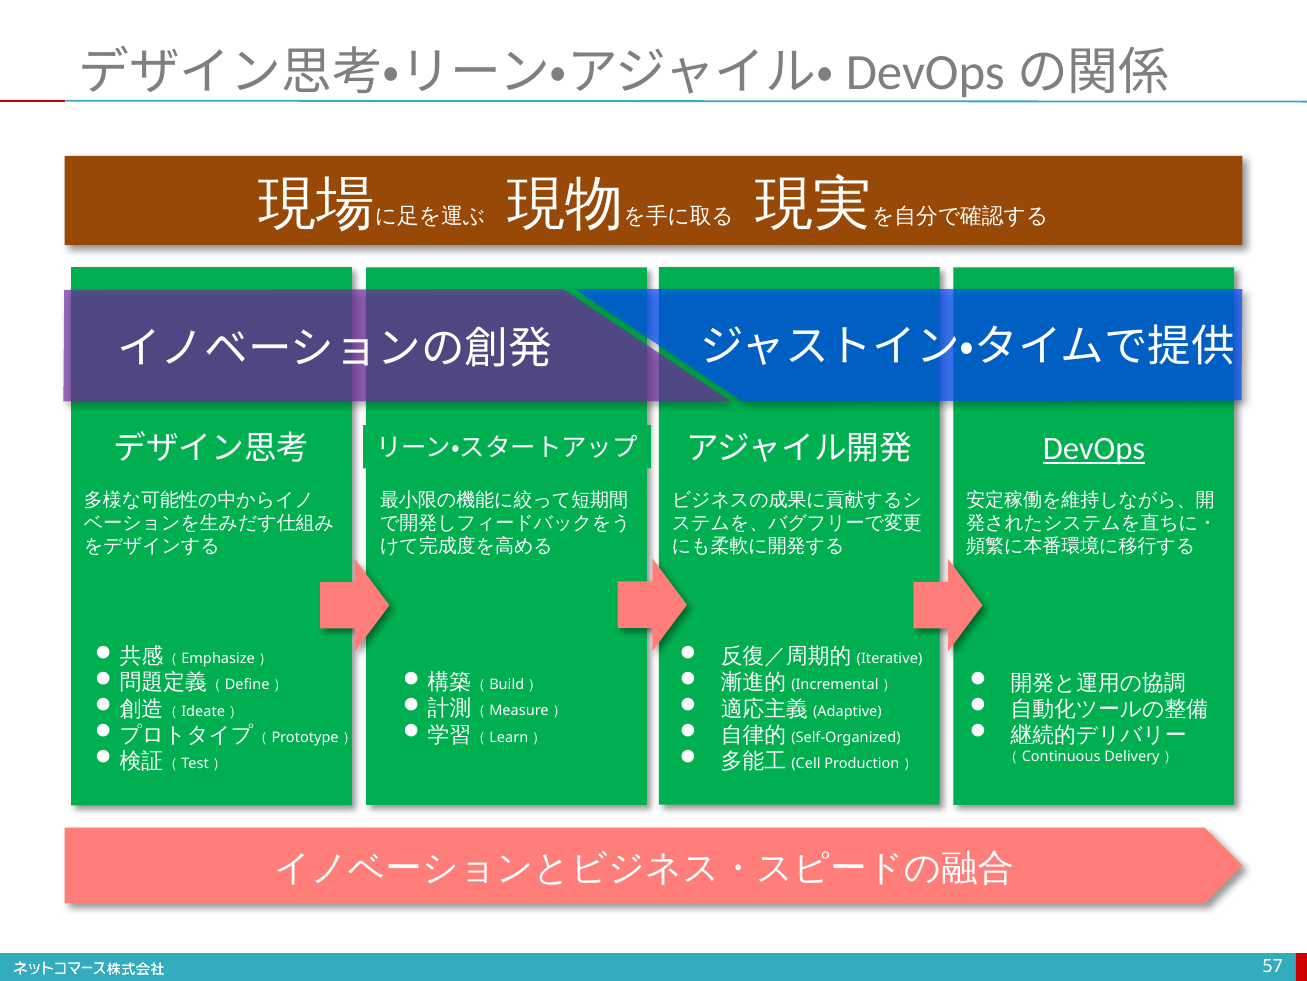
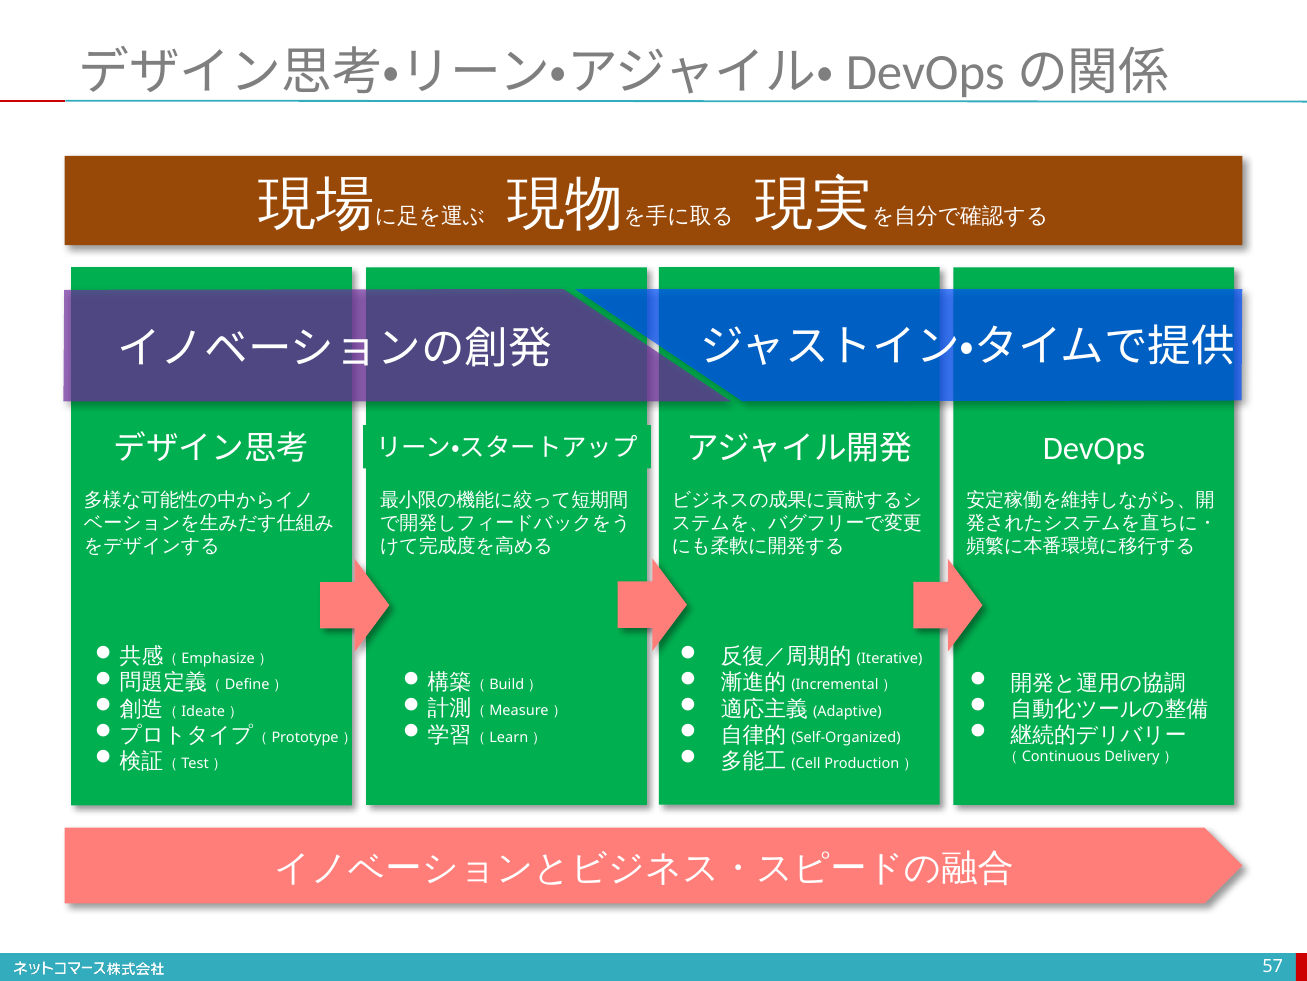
DevOps underline: present -> none
